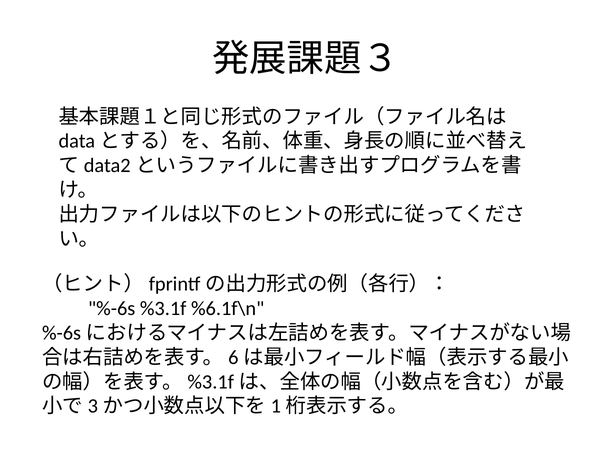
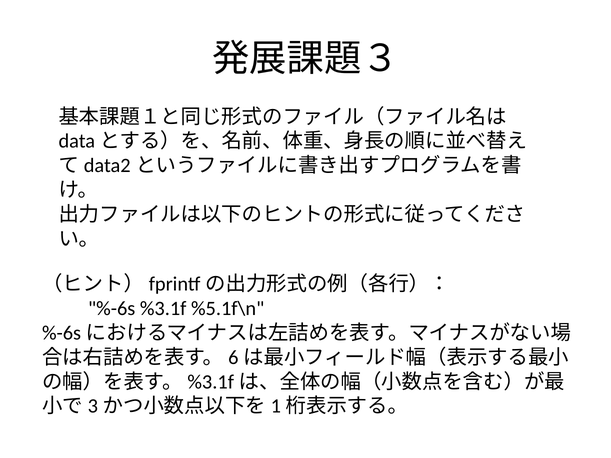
%6.1f\n: %6.1f\n -> %5.1f\n
